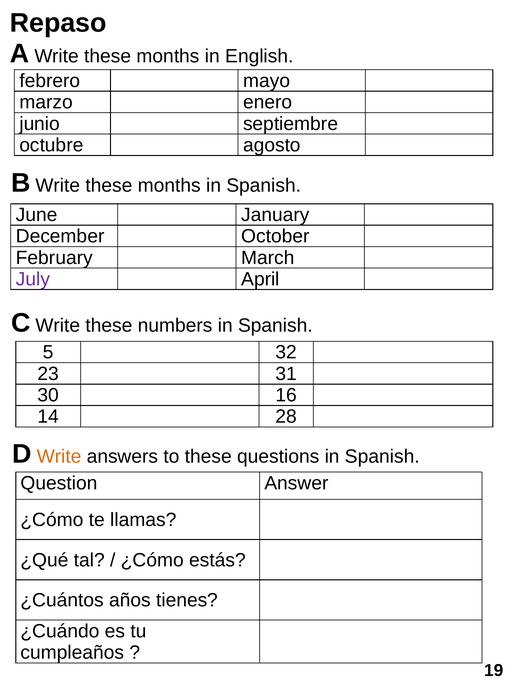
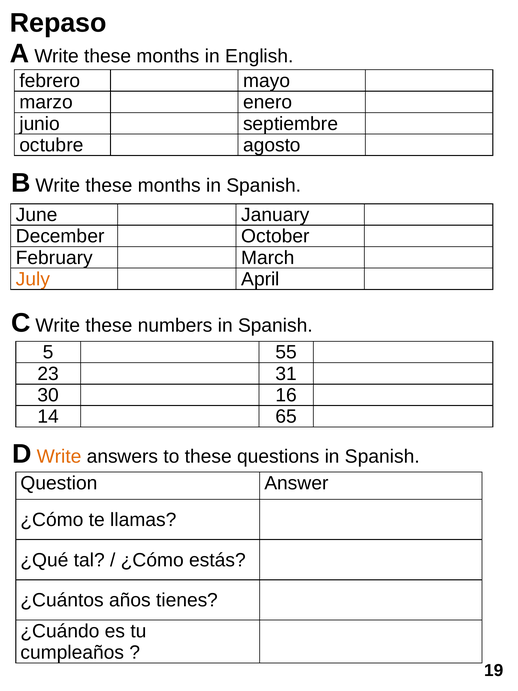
July colour: purple -> orange
32: 32 -> 55
28: 28 -> 65
